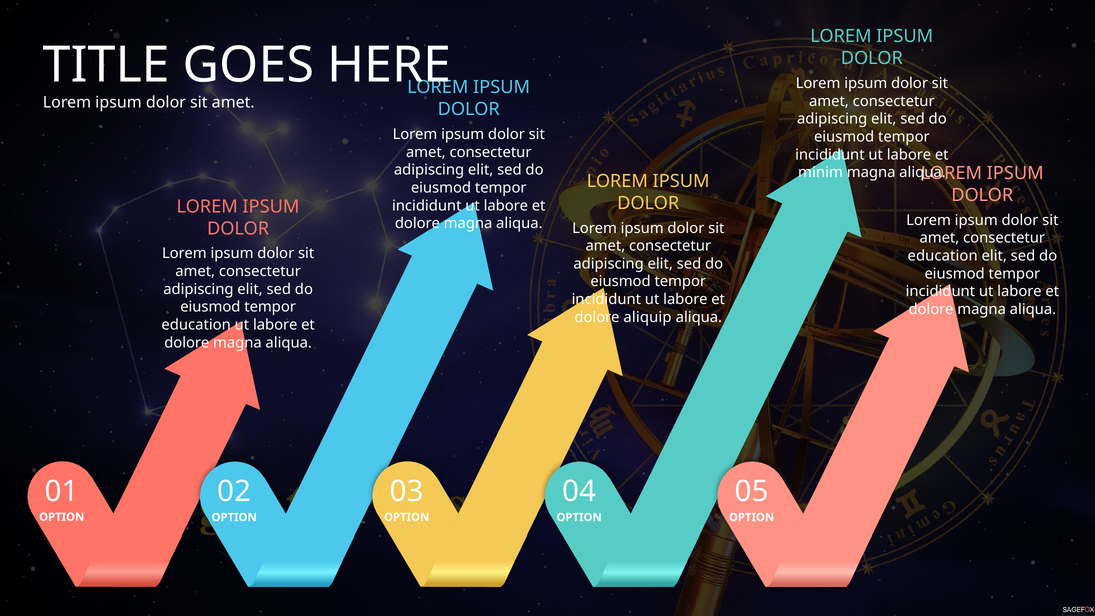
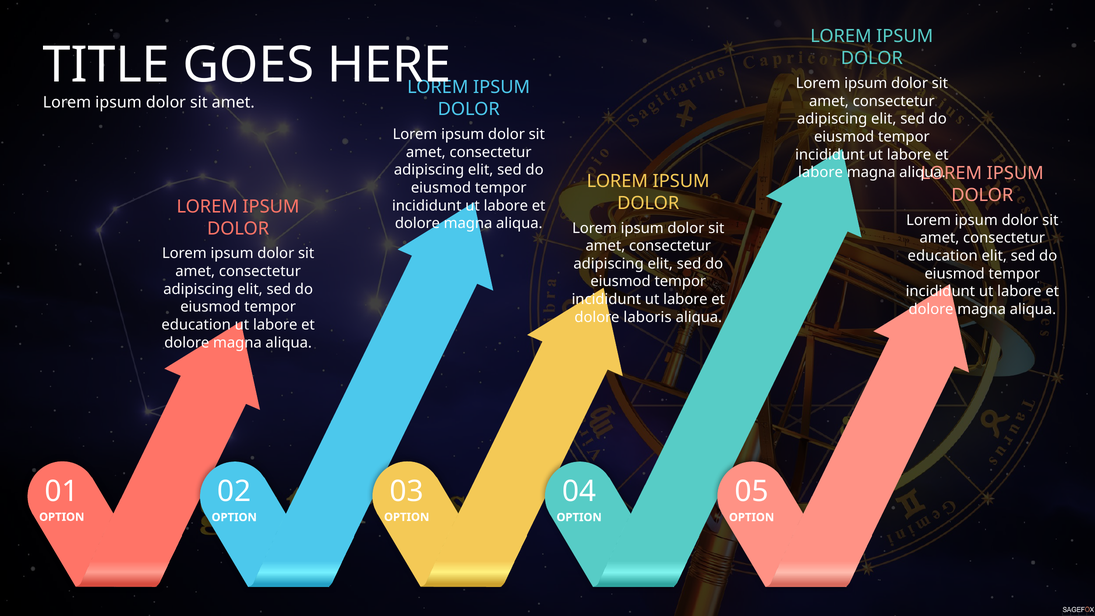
minim at (820, 173): minim -> labore
aliquip: aliquip -> laboris
